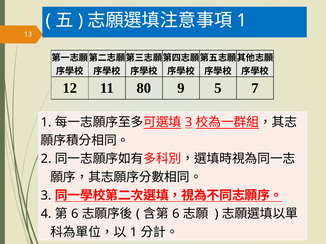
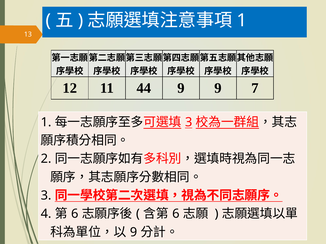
80: 80 -> 44
9 5: 5 -> 9
1 at (134, 233): 1 -> 9
